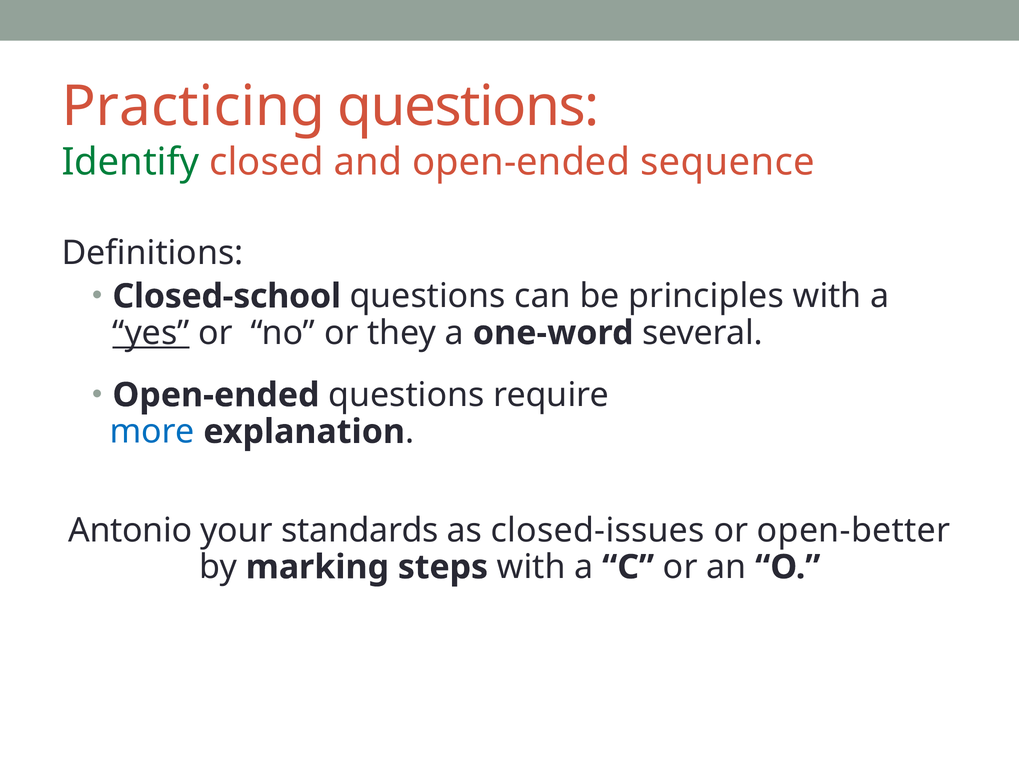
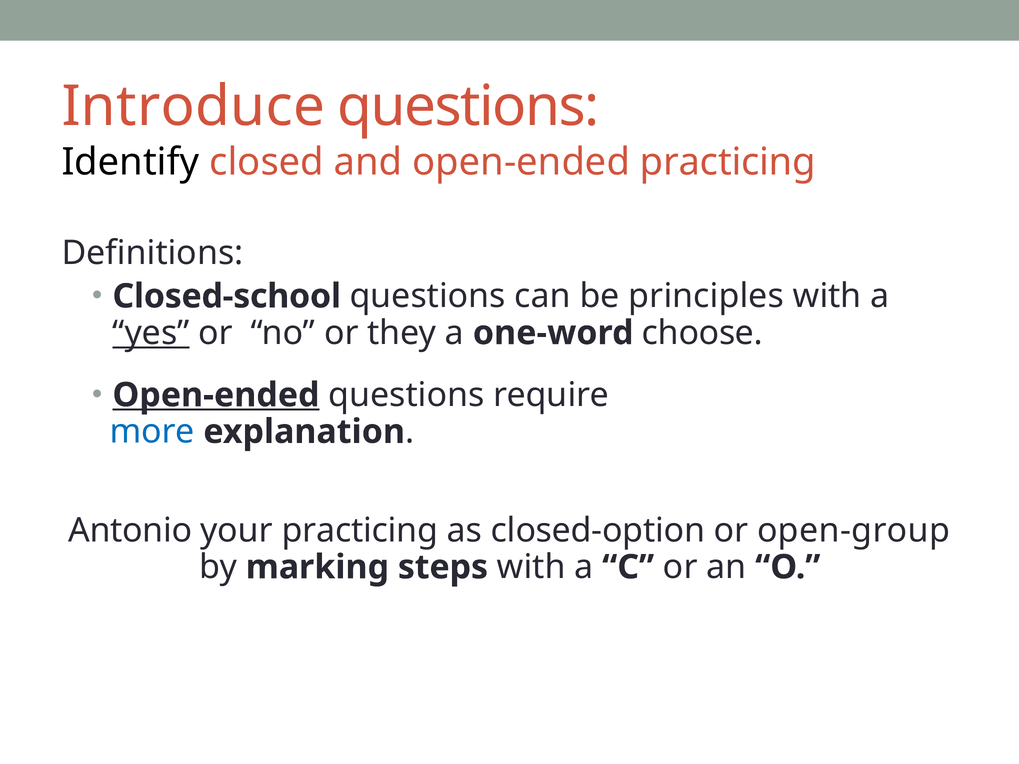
Practicing: Practicing -> Introduce
Identify colour: green -> black
open-ended sequence: sequence -> practicing
several: several -> choose
Open-ended at (216, 395) underline: none -> present
your standards: standards -> practicing
closed-issues: closed-issues -> closed-option
open-better: open-better -> open-group
